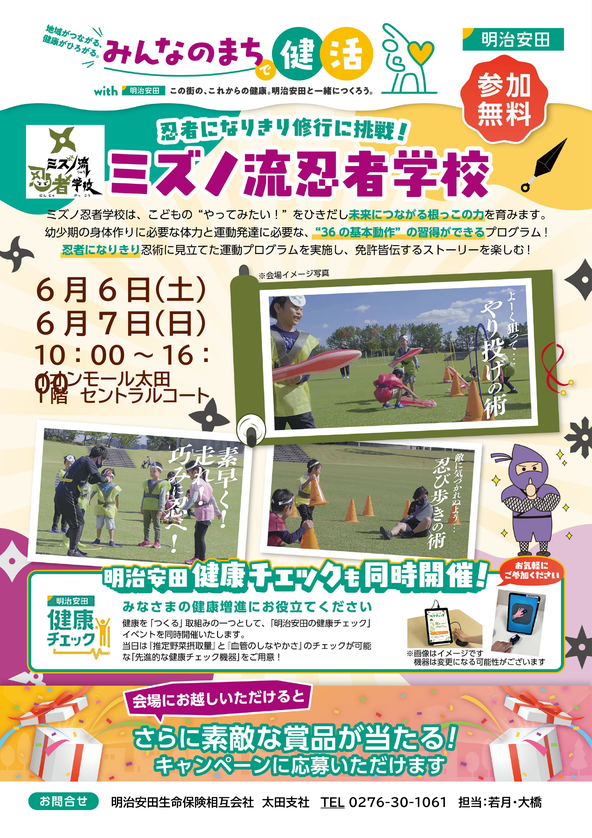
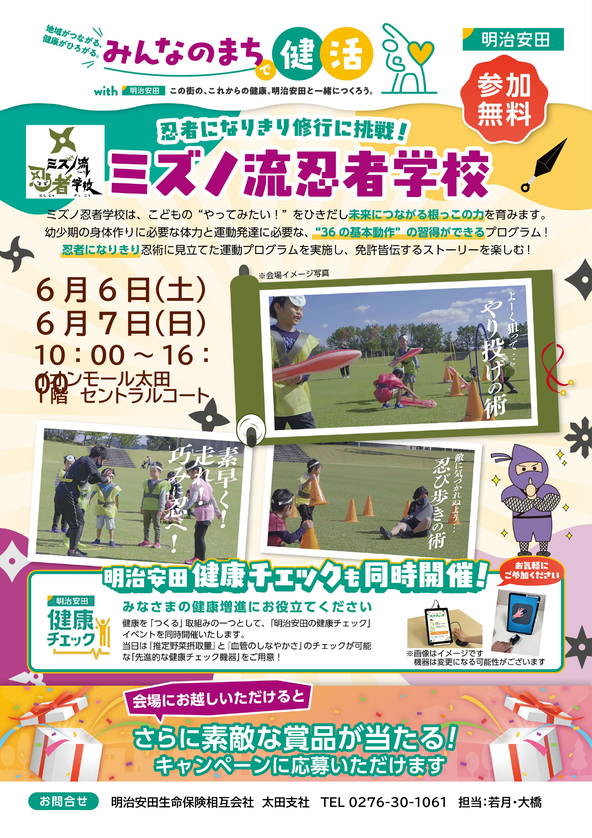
TEL underline: present -> none
